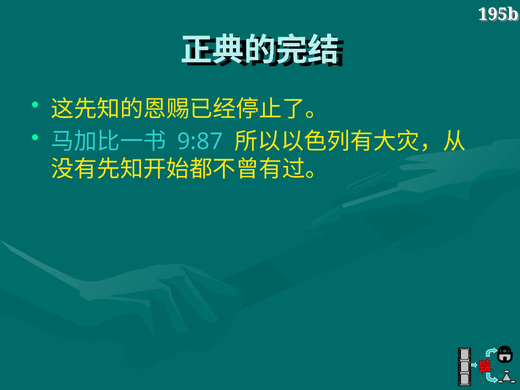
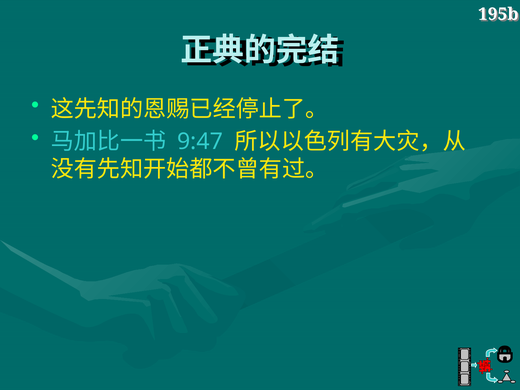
9:87: 9:87 -> 9:47
